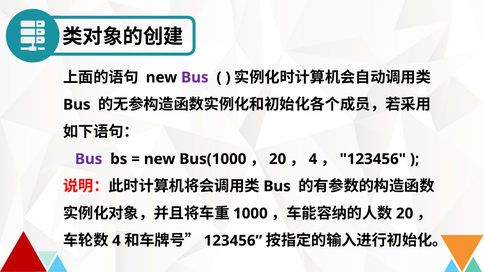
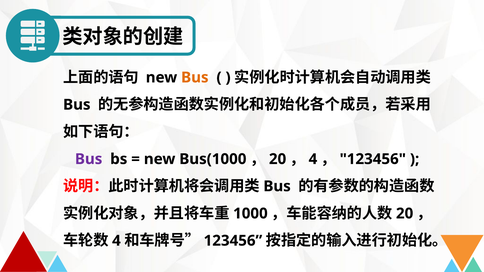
Bus at (195, 78) colour: purple -> orange
